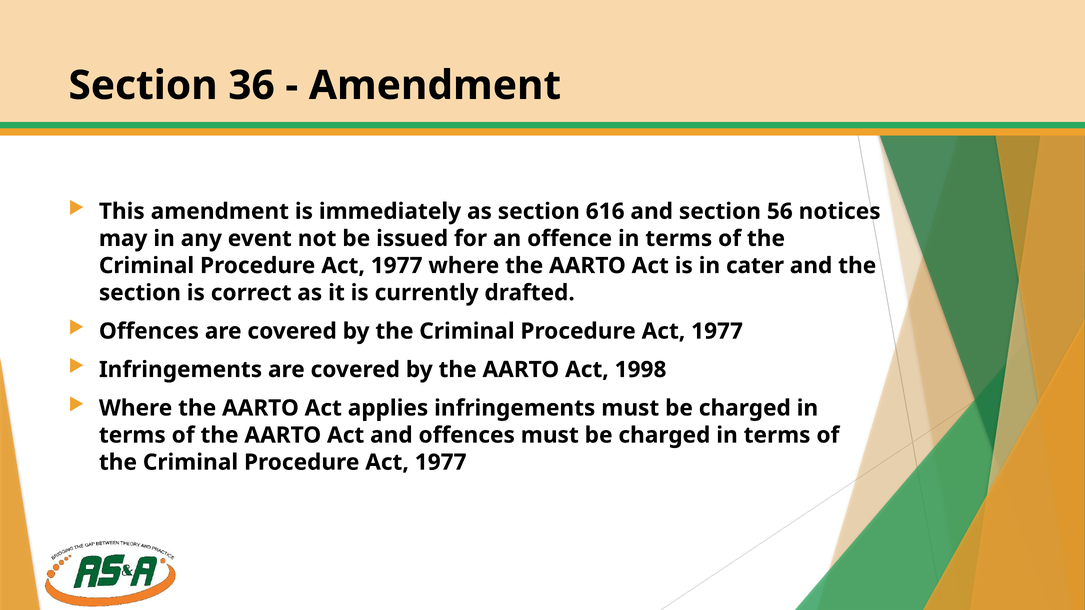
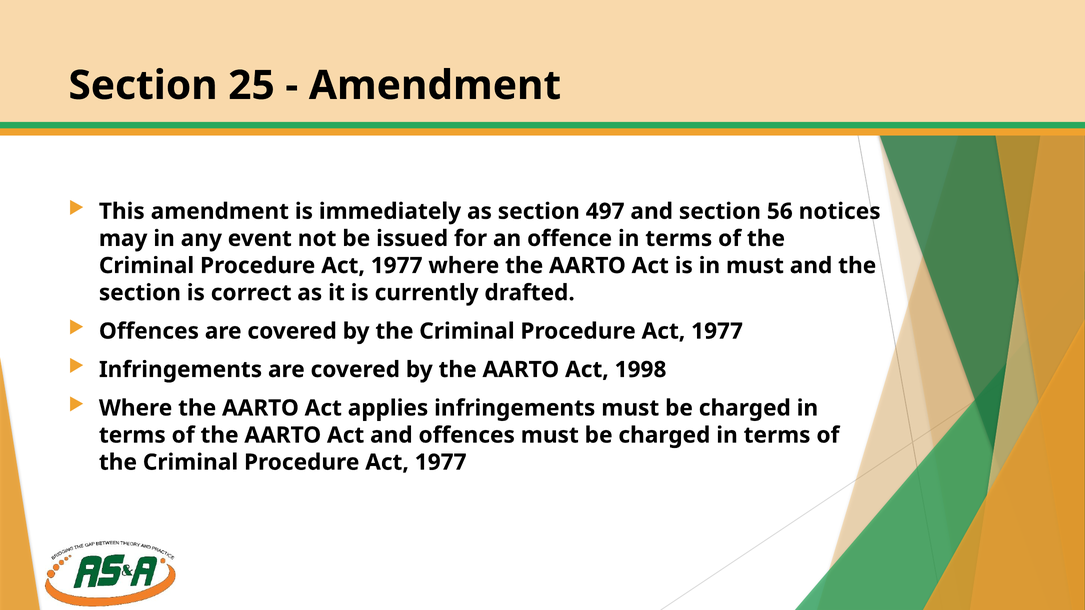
36: 36 -> 25
616: 616 -> 497
in cater: cater -> must
